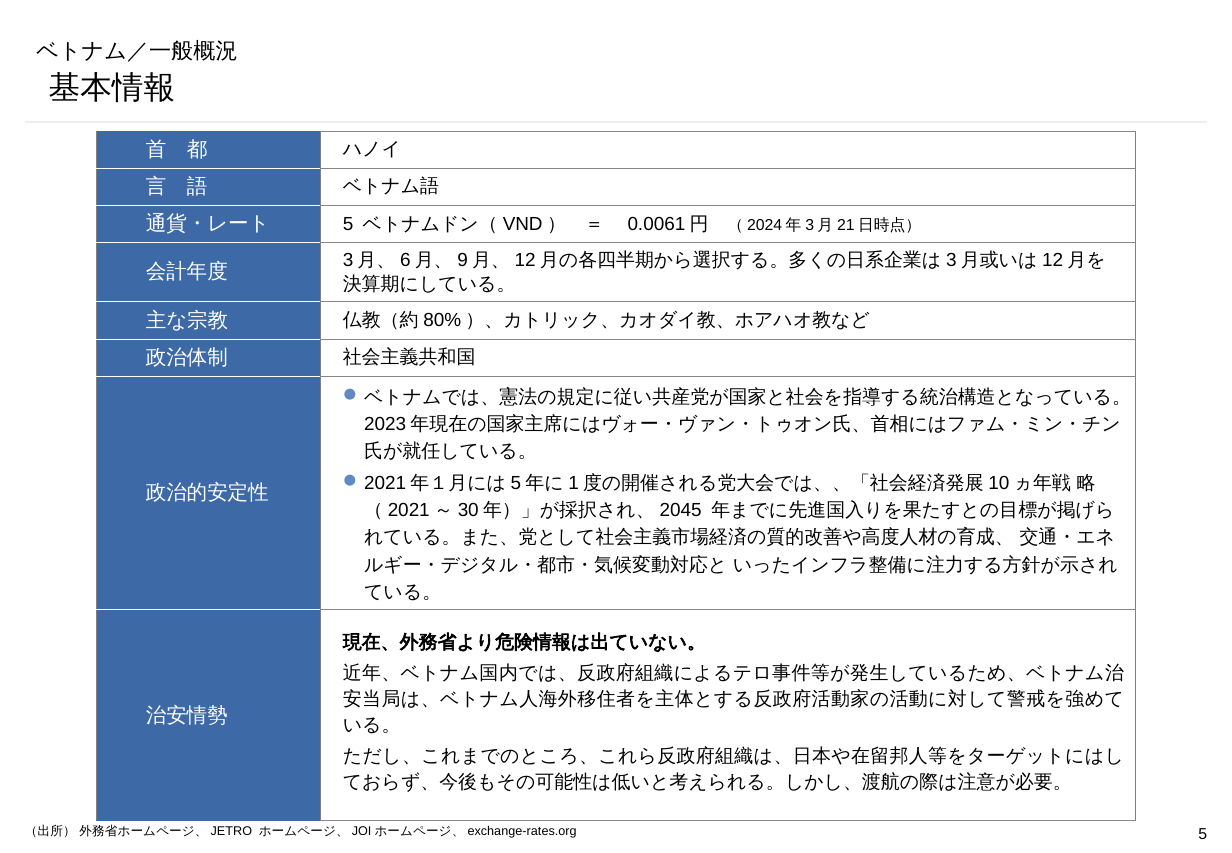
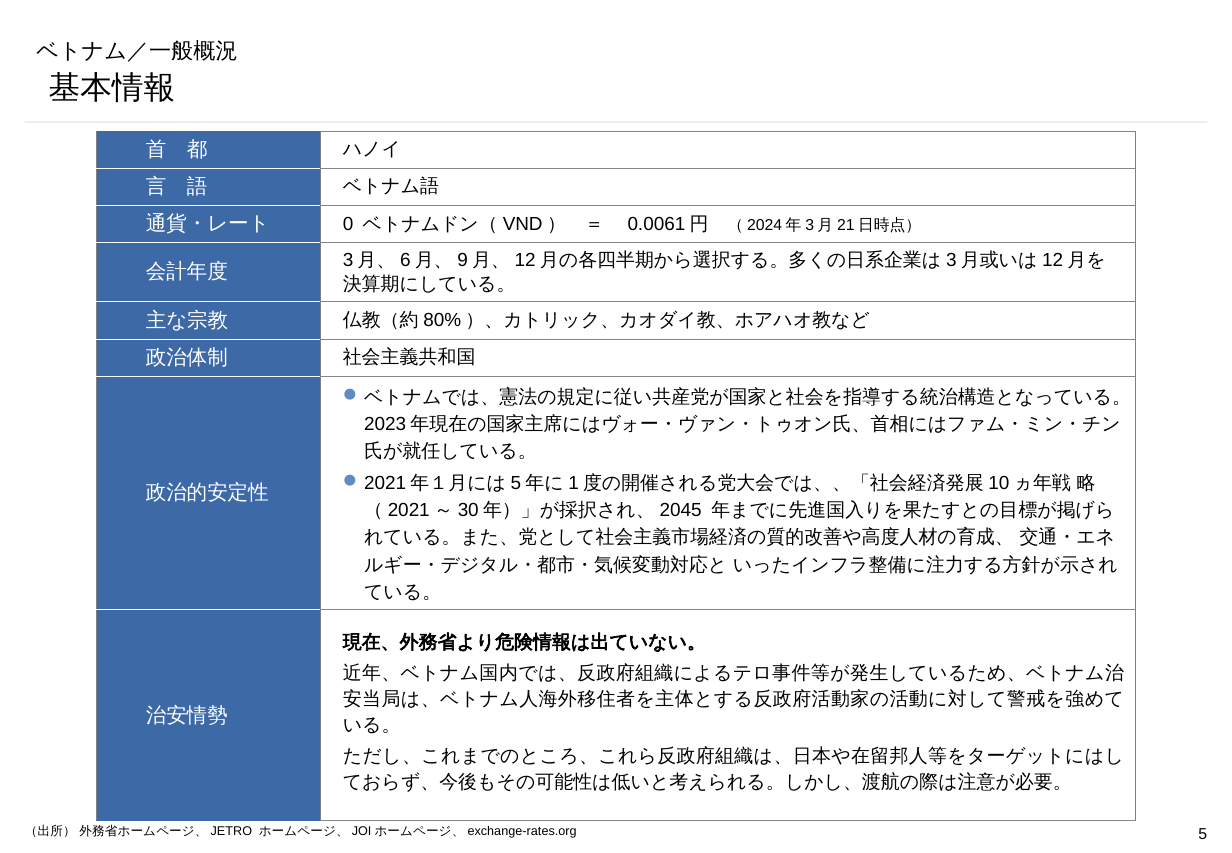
5 at (348, 224): 5 -> 0
